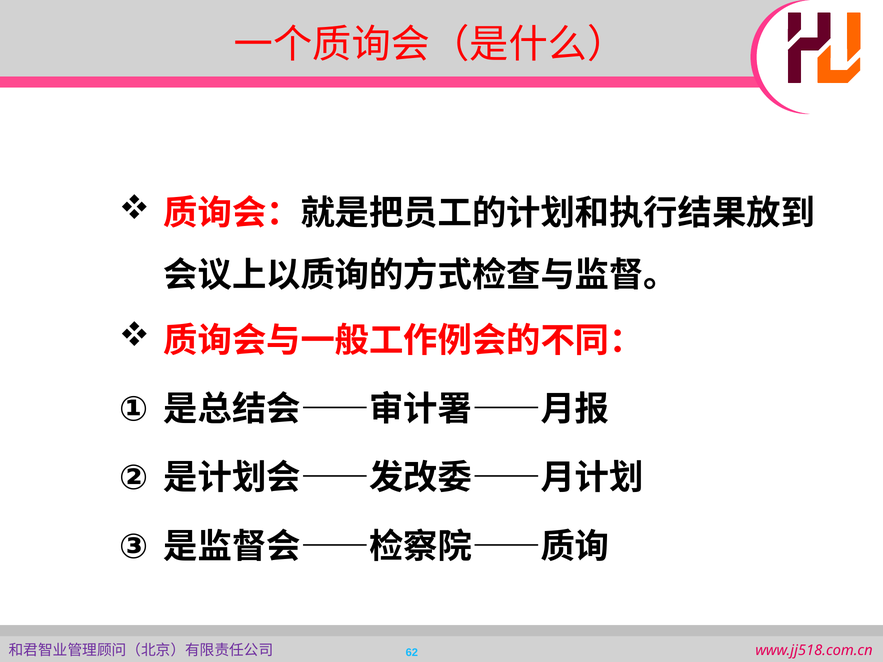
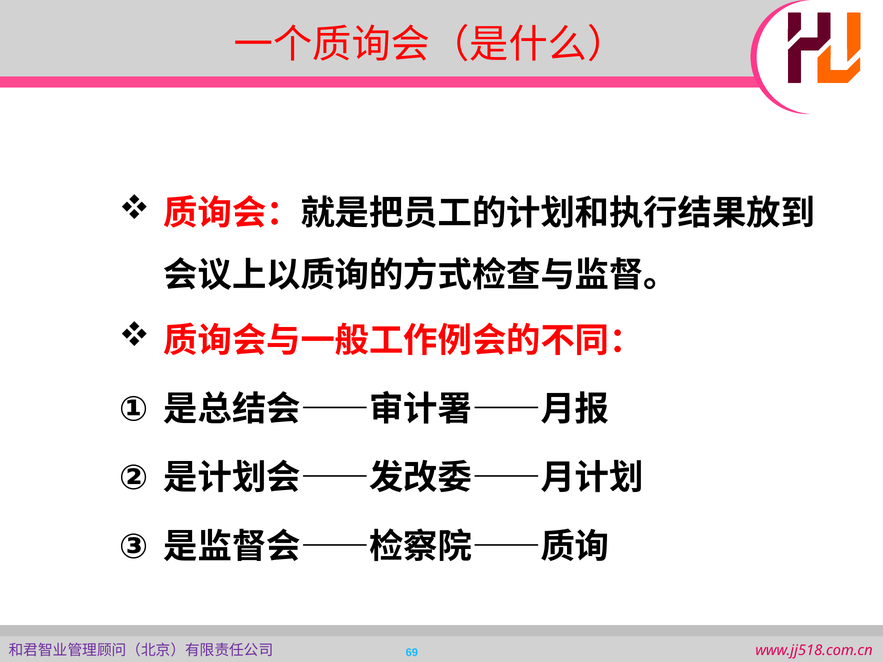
62: 62 -> 69
